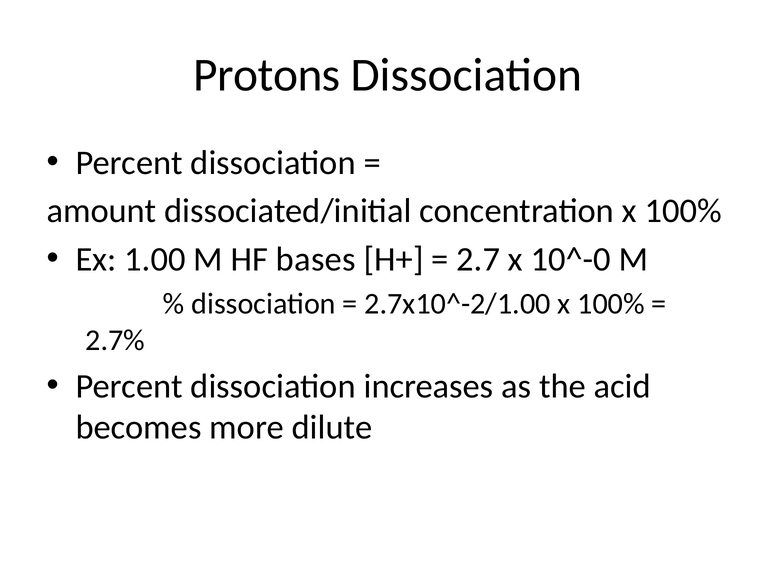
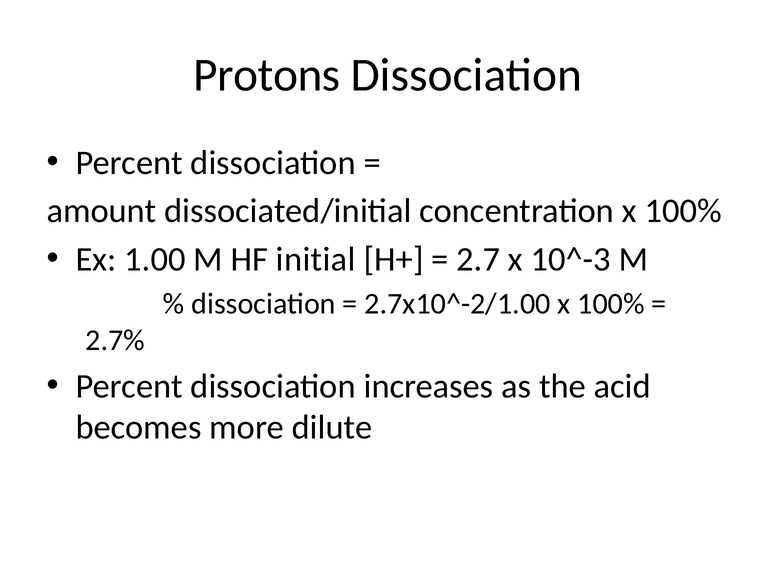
bases: bases -> initial
10^-0: 10^-0 -> 10^-3
